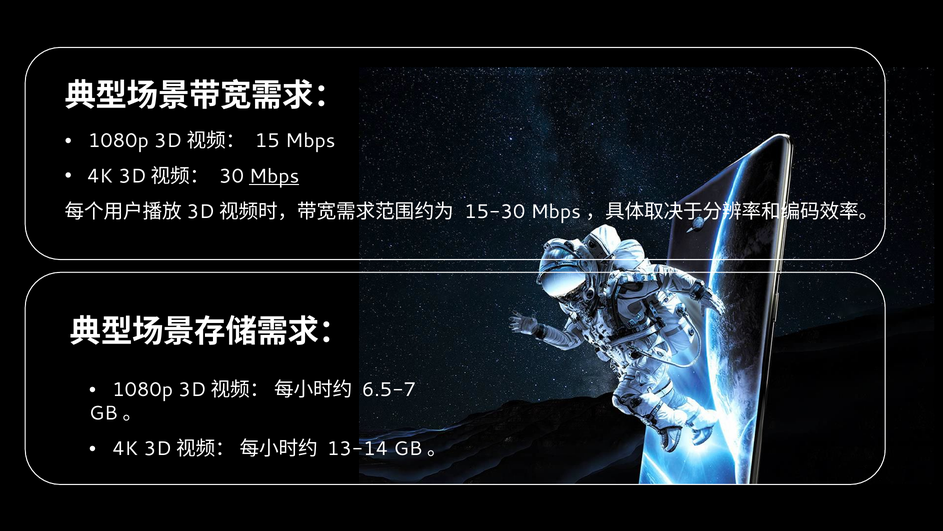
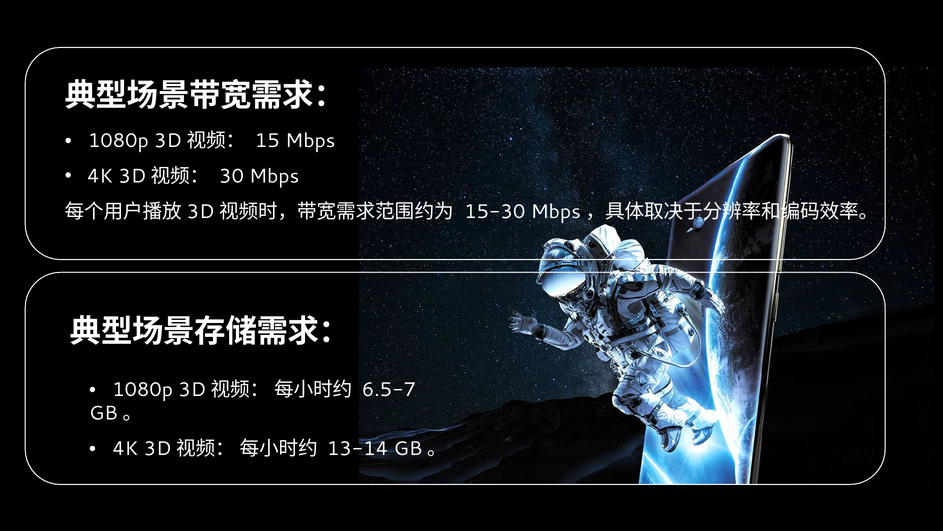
Mbps at (274, 176) underline: present -> none
